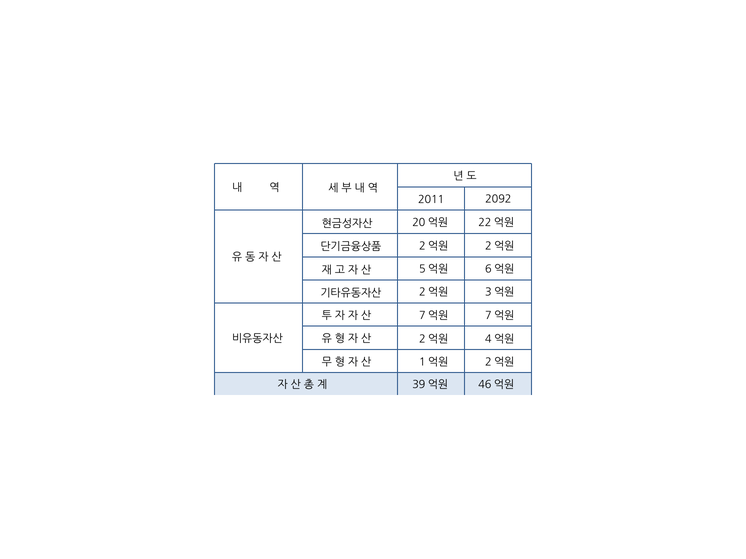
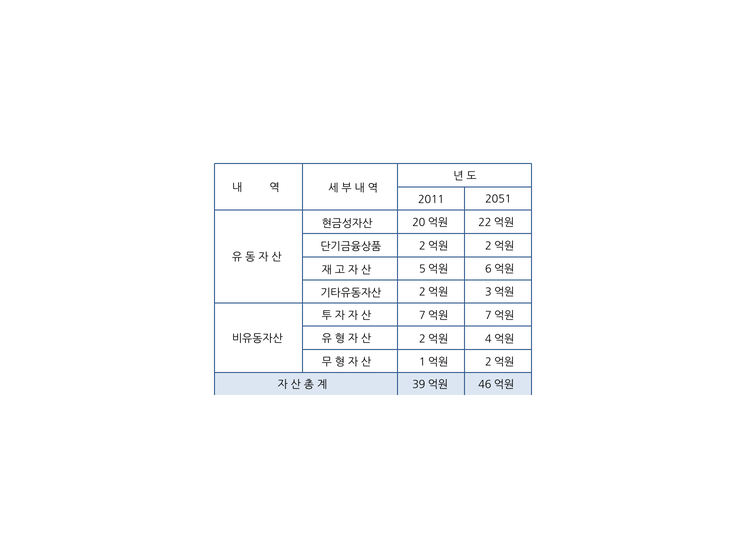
2092: 2092 -> 2051
